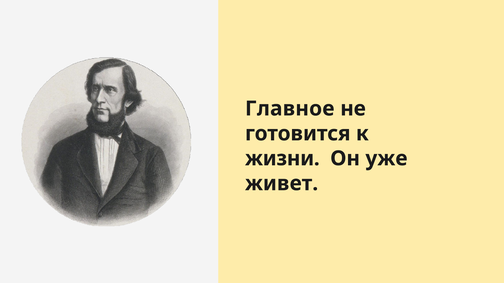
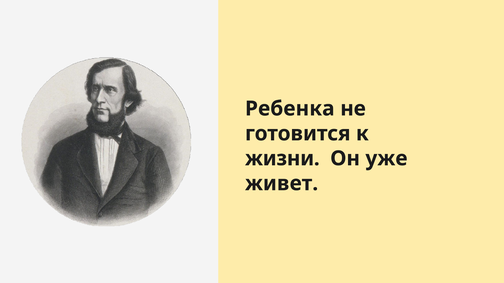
Главное: Главное -> Ребенка
